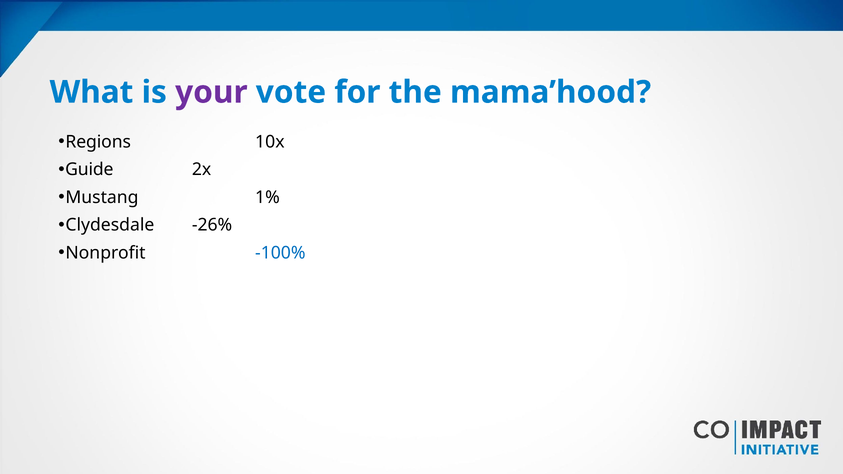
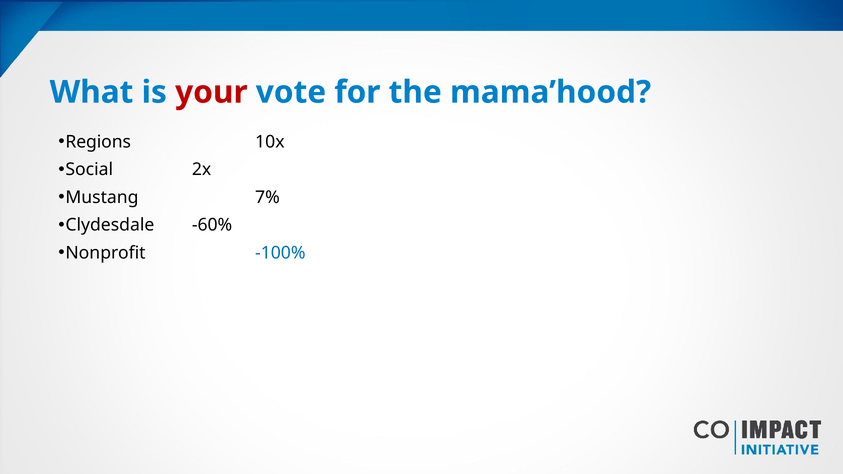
your colour: purple -> red
Guide: Guide -> Social
1%: 1% -> 7%
-26%: -26% -> -60%
